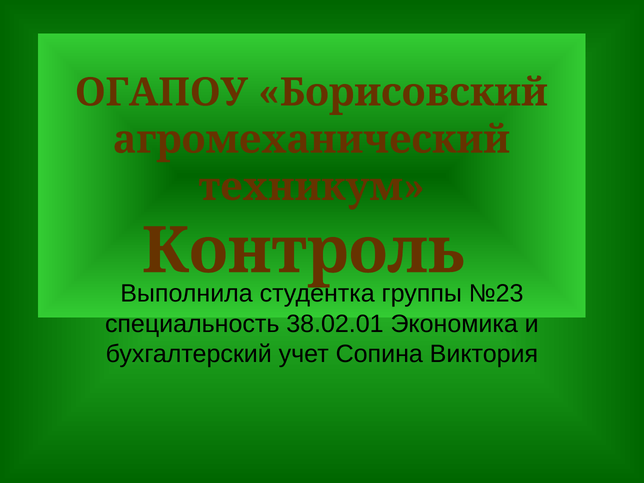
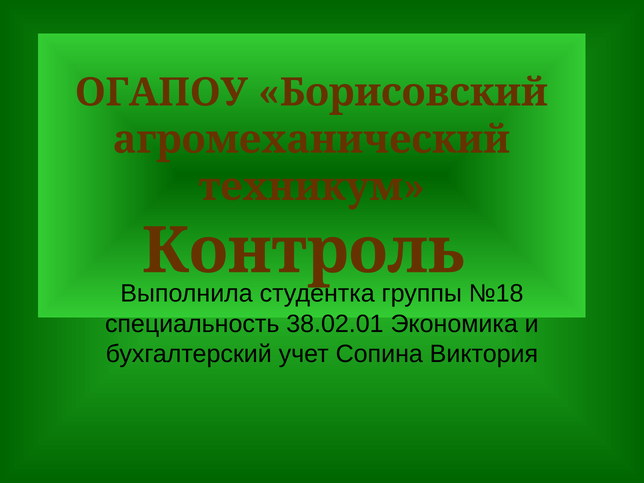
№23: №23 -> №18
